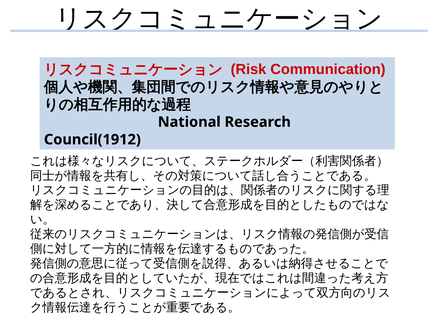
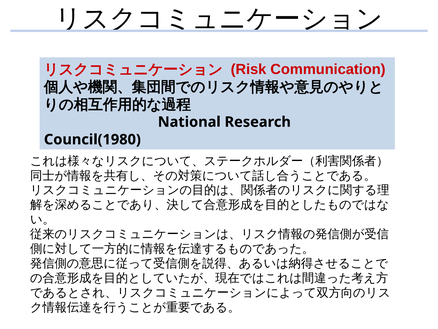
Council(1912: Council(1912 -> Council(1980
